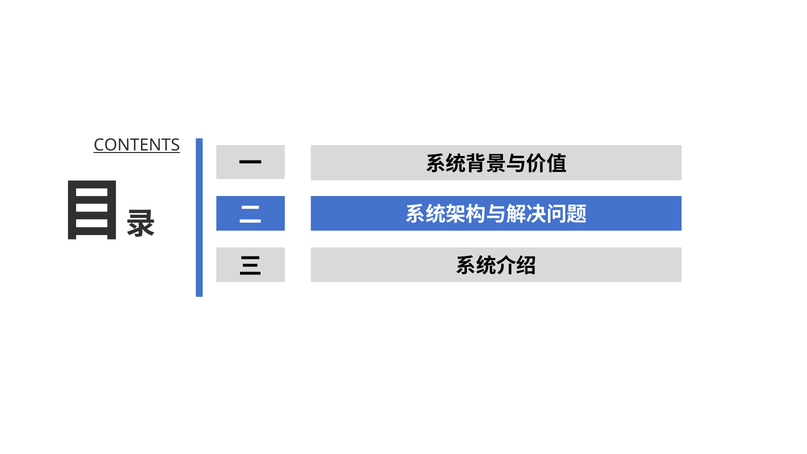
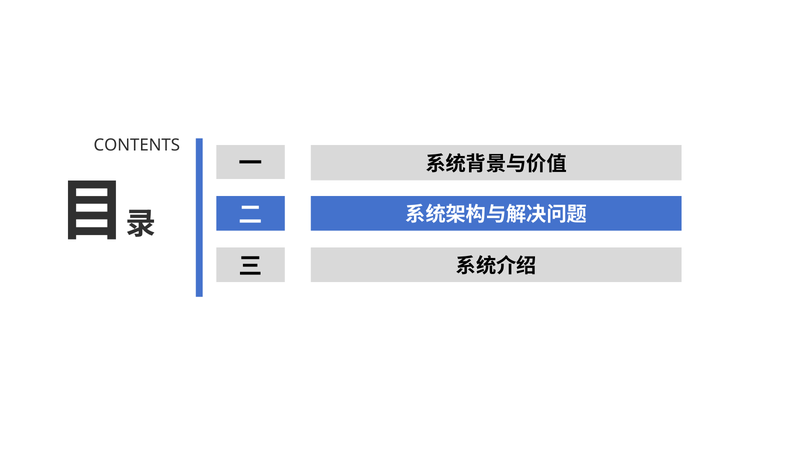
CONTENTS underline: present -> none
